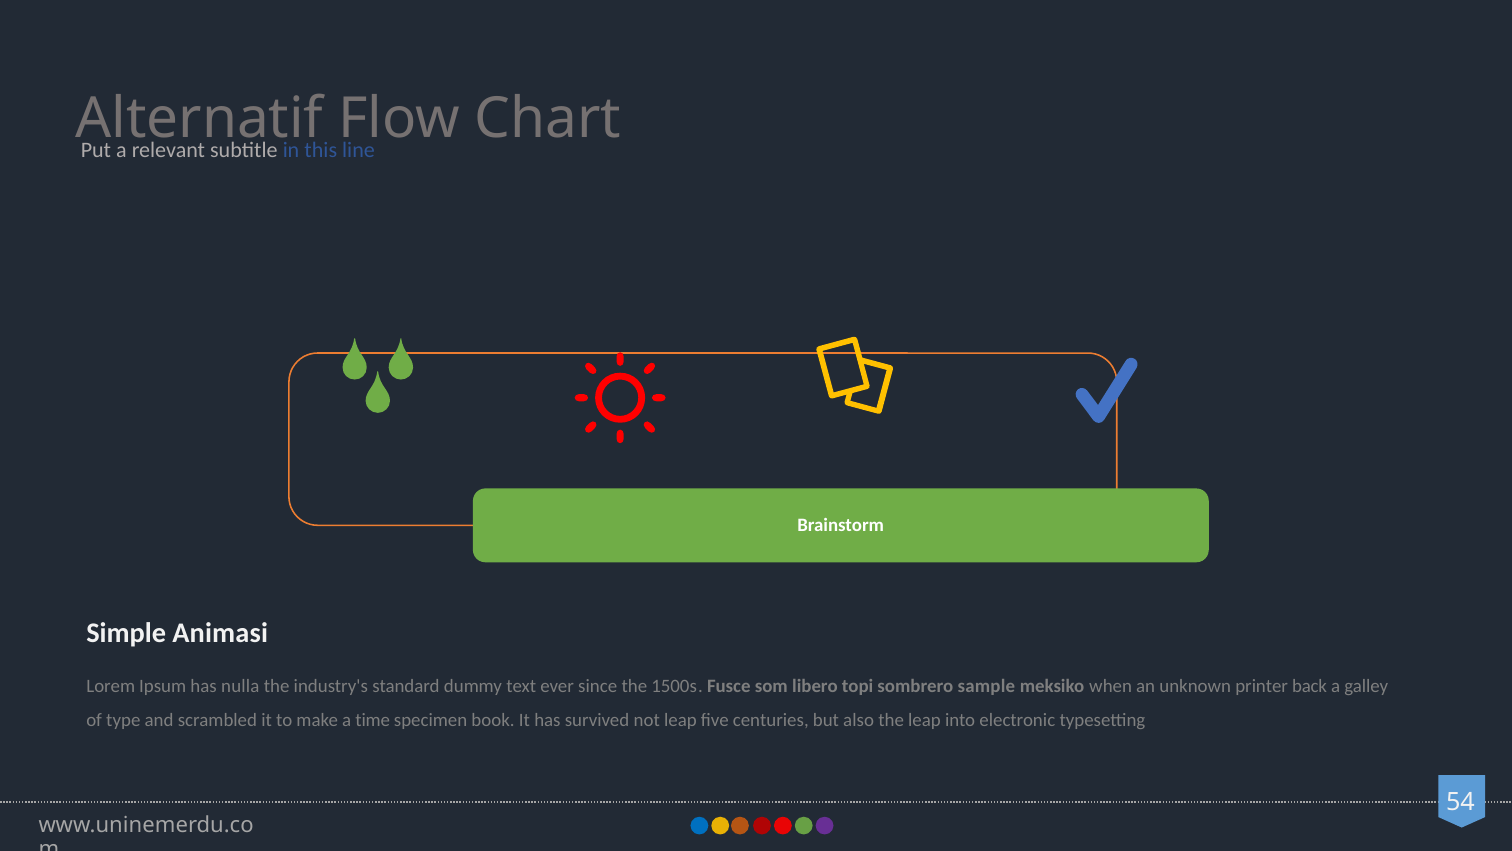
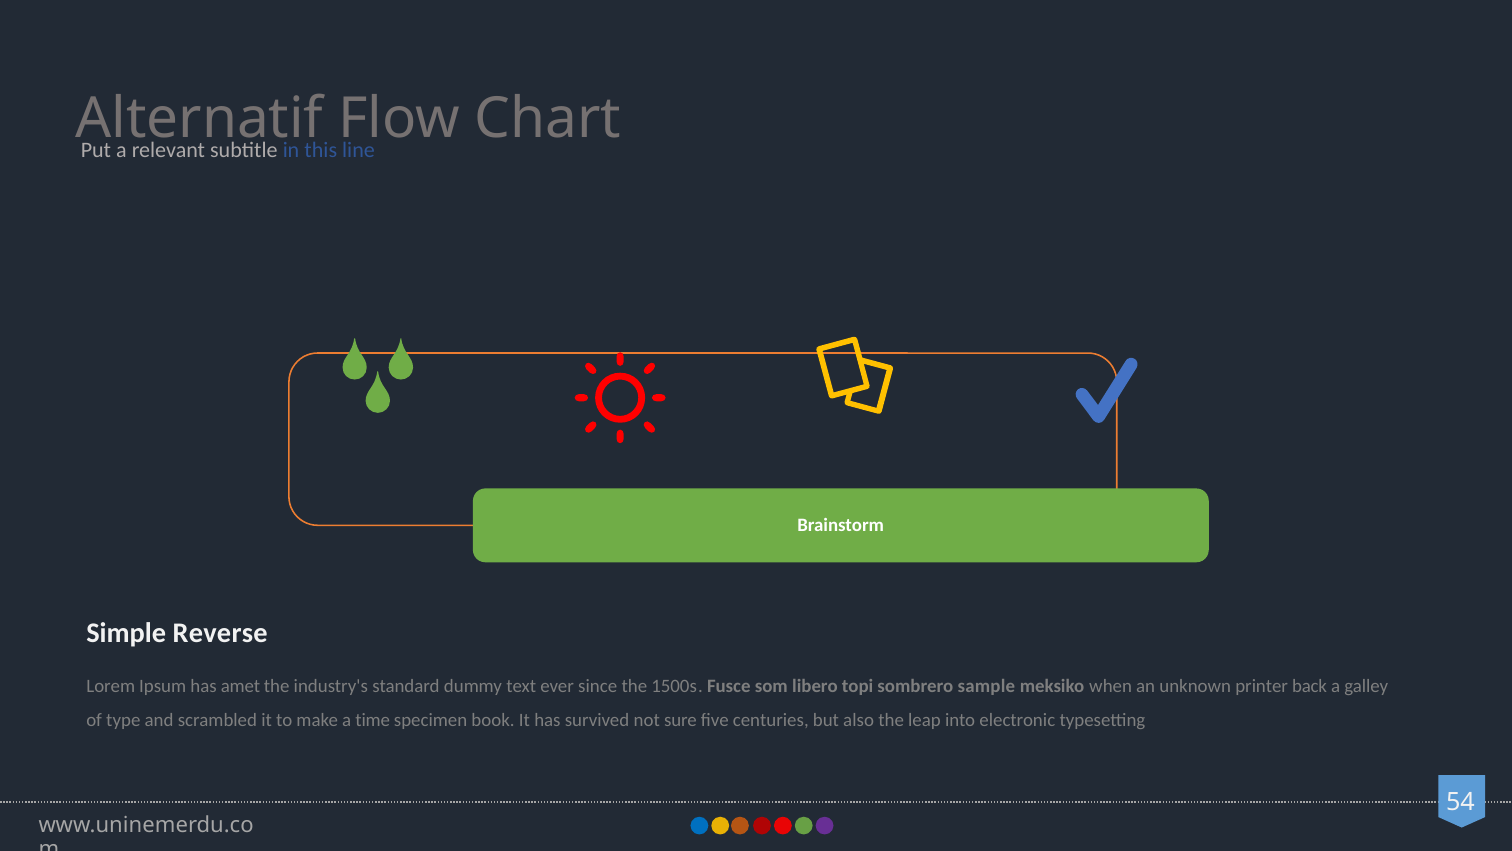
Animasi: Animasi -> Reverse
nulla: nulla -> amet
not leap: leap -> sure
